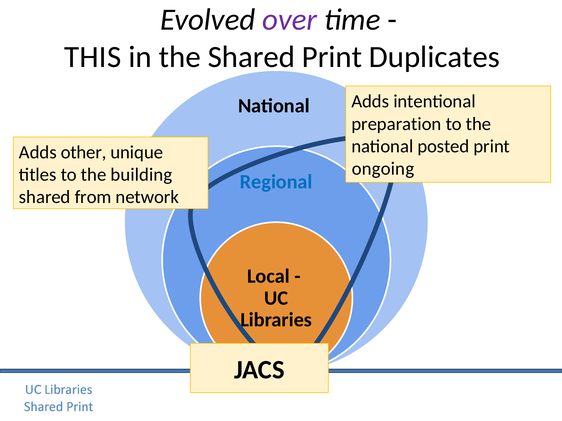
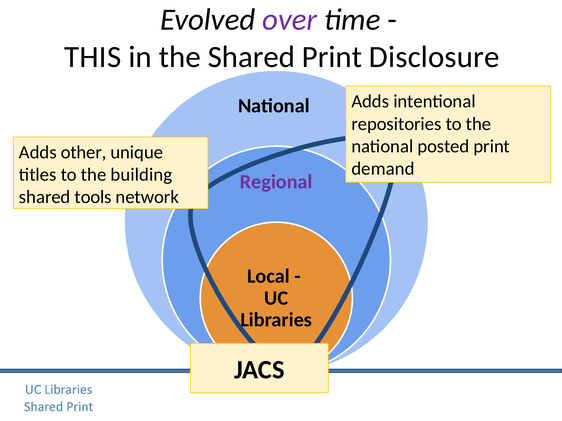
Duplicates: Duplicates -> Disclosure
preparation: preparation -> repositories
ongoing: ongoing -> demand
Regional colour: blue -> purple
from: from -> tools
